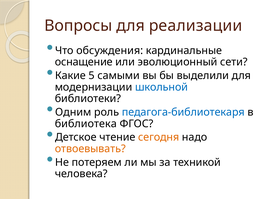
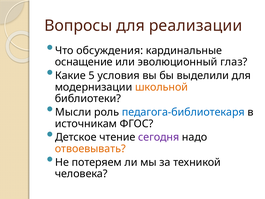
сети: сети -> глаз
самыми: самыми -> условия
школьной colour: blue -> orange
Одним: Одним -> Мысли
библиотека: библиотека -> источникам
сегодня colour: orange -> purple
